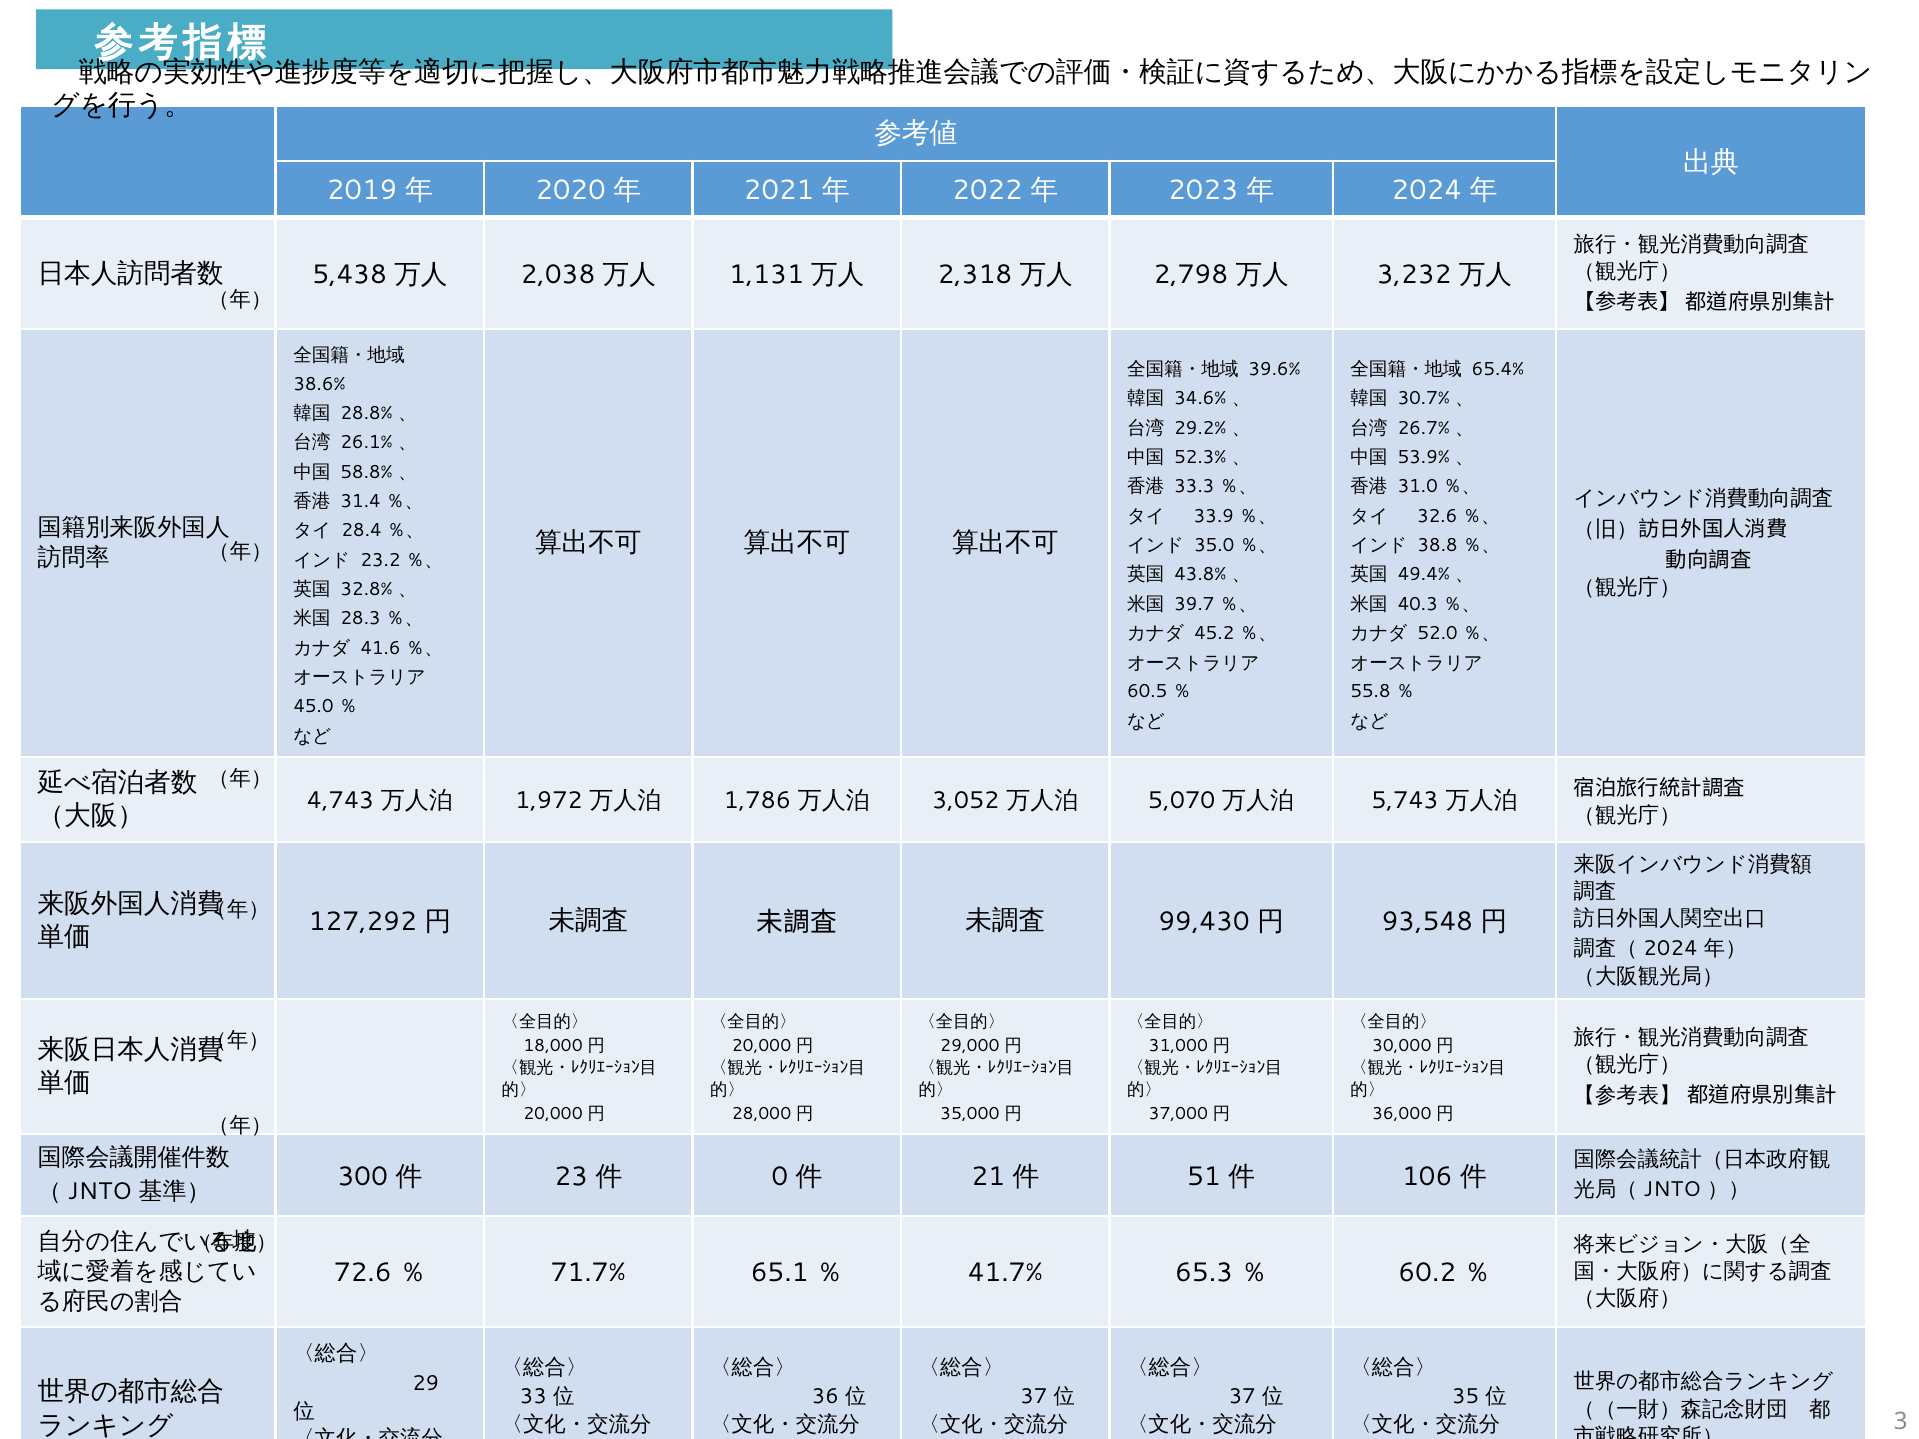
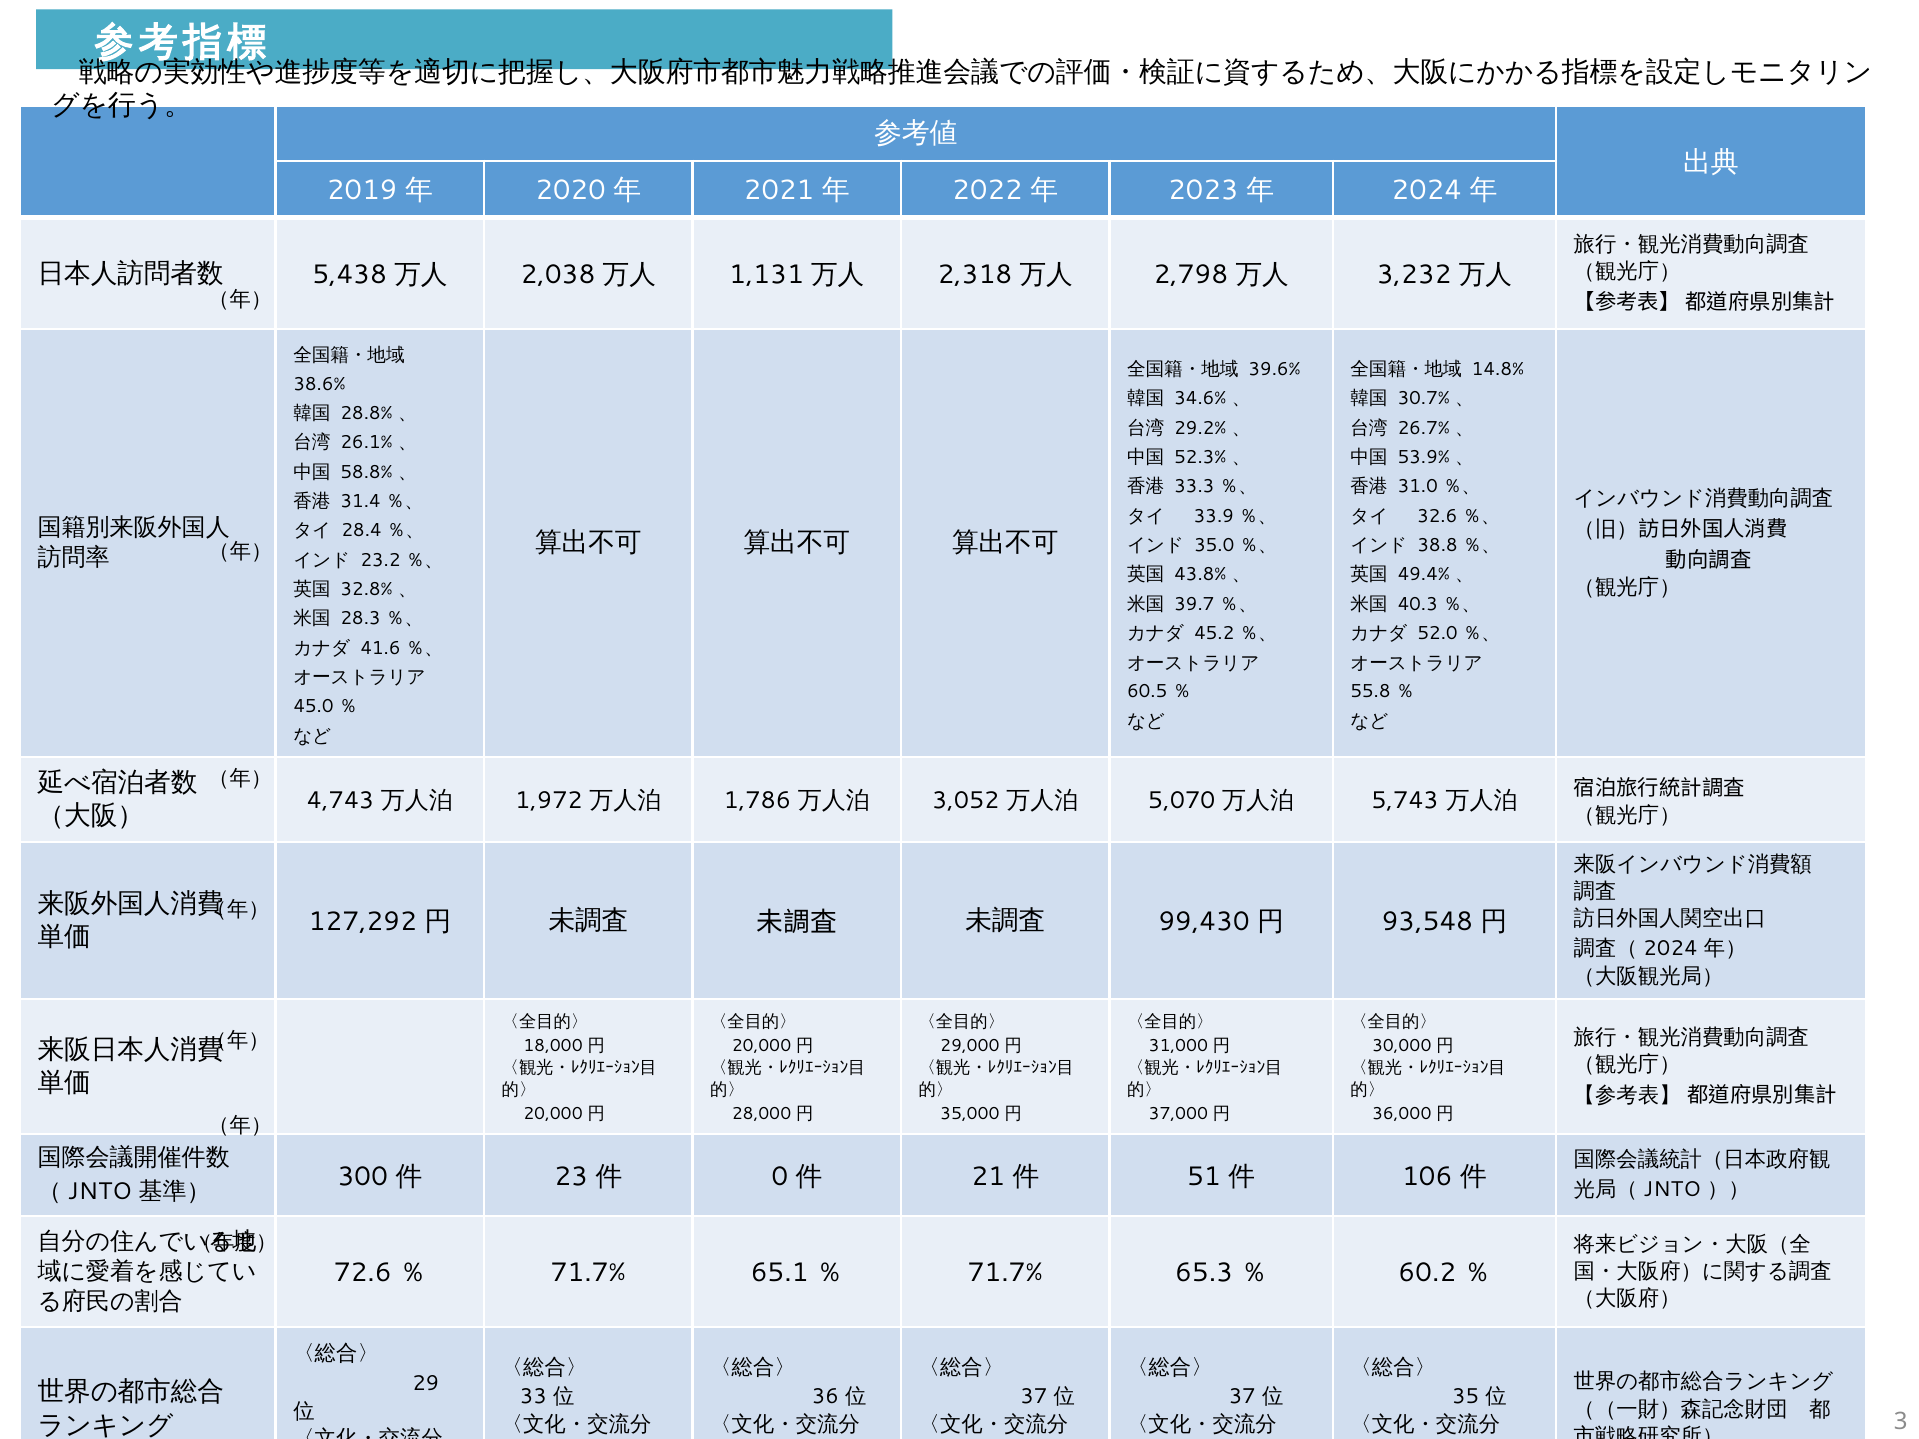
65.4%: 65.4% -> 14.8%
41.7% at (1005, 1273): 41.7% -> 71.7%
